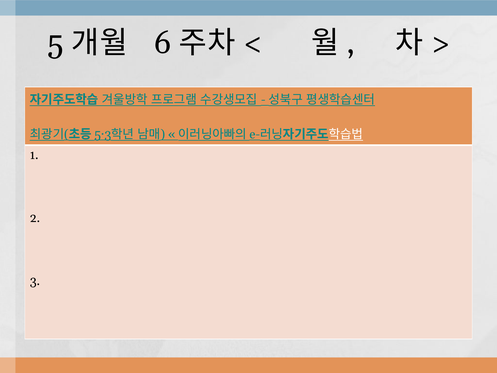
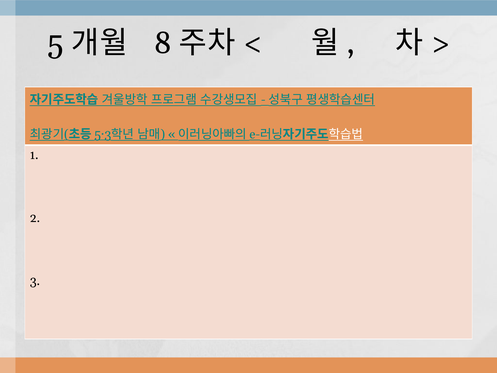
6: 6 -> 8
